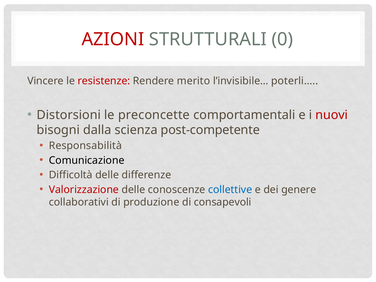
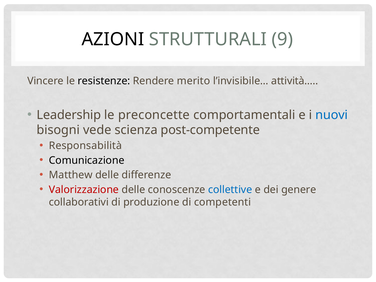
AZIONI colour: red -> black
0: 0 -> 9
resistenze colour: red -> black
poterli…: poterli… -> attività…
Distorsioni: Distorsioni -> Leadership
nuovi colour: red -> blue
dalla: dalla -> vede
Difficoltà: Difficoltà -> Matthew
consapevoli: consapevoli -> competenti
